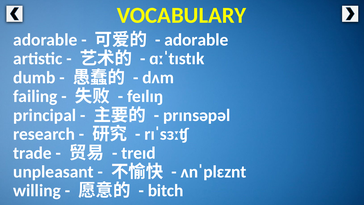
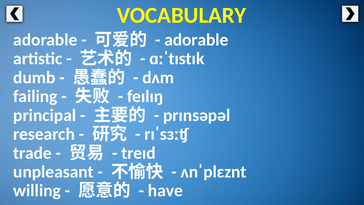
bitch: bitch -> have
